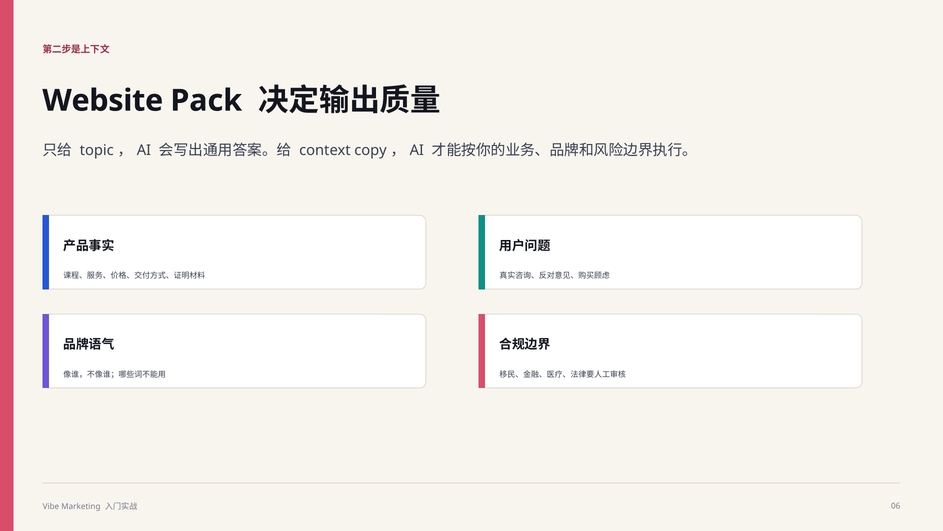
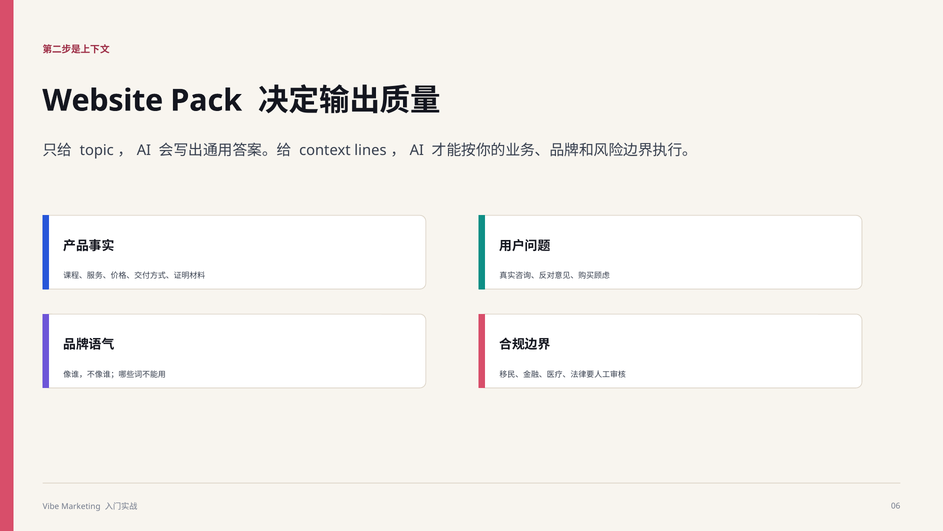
copy: copy -> lines
